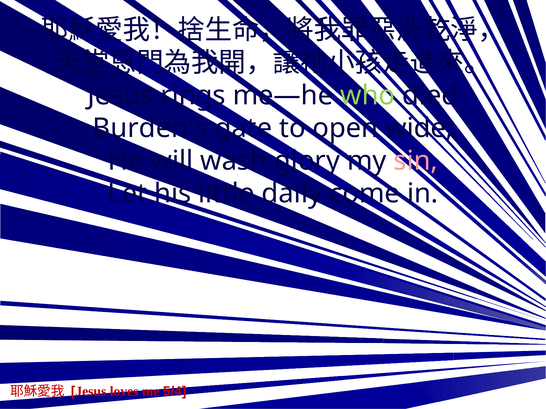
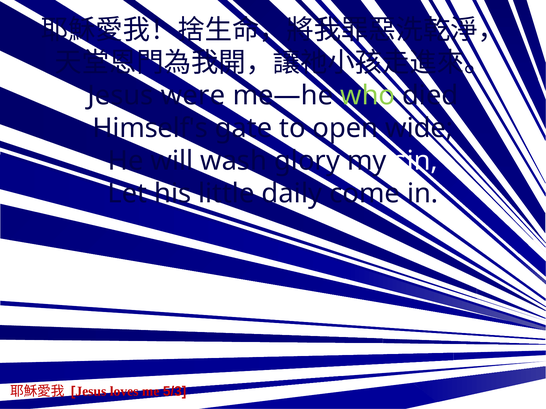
rings: rings -> were
Burden's: Burden's -> Himself's
sin colour: pink -> white
5/4: 5/4 -> 5/3
